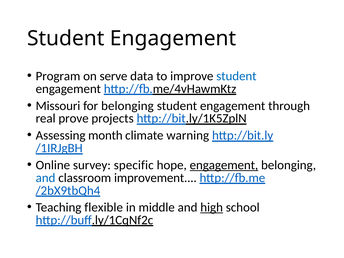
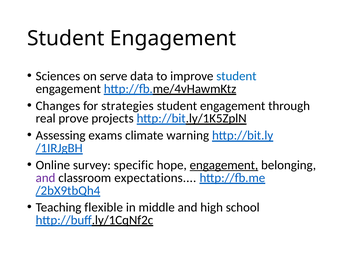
Program: Program -> Sciences
Missouri: Missouri -> Changes
for belonging: belonging -> strategies
month: month -> exams
and at (46, 178) colour: blue -> purple
improvement: improvement -> expectations
high underline: present -> none
